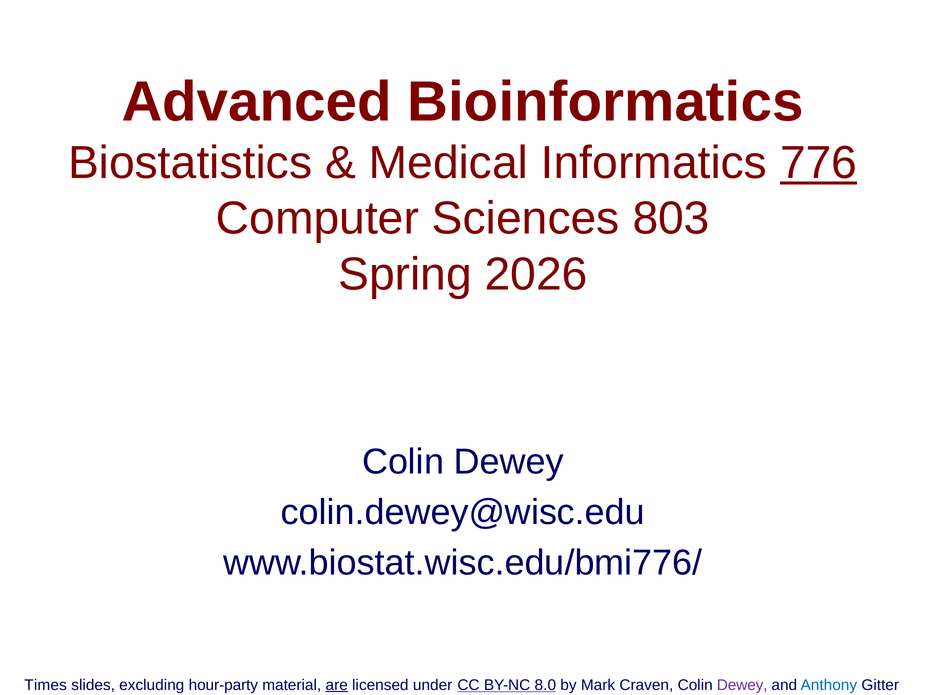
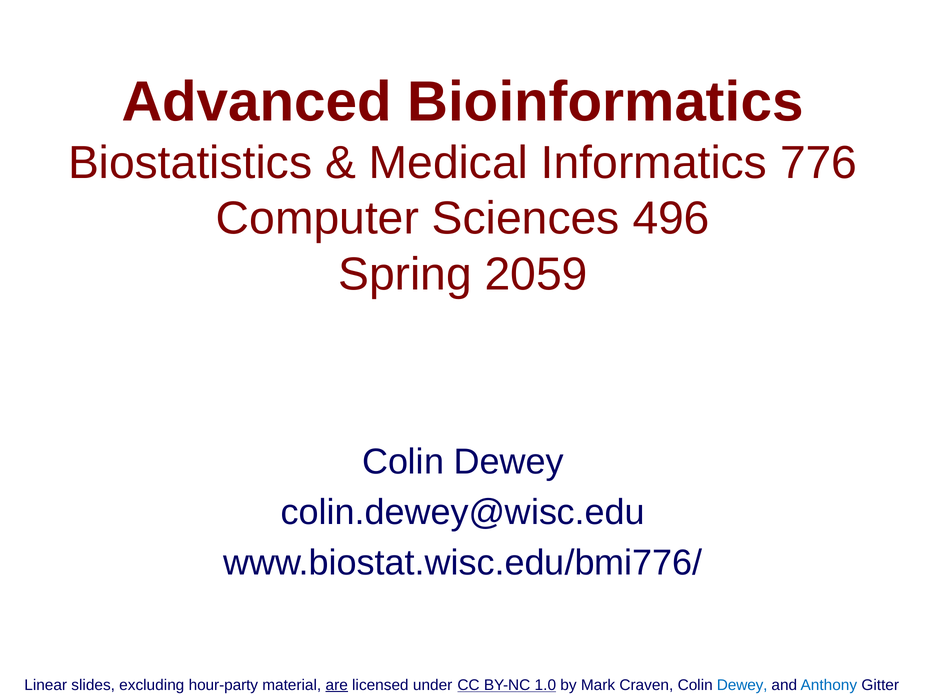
776 underline: present -> none
803: 803 -> 496
2026: 2026 -> 2059
Times: Times -> Linear
8.0: 8.0 -> 1.0
Dewey at (742, 684) colour: purple -> blue
